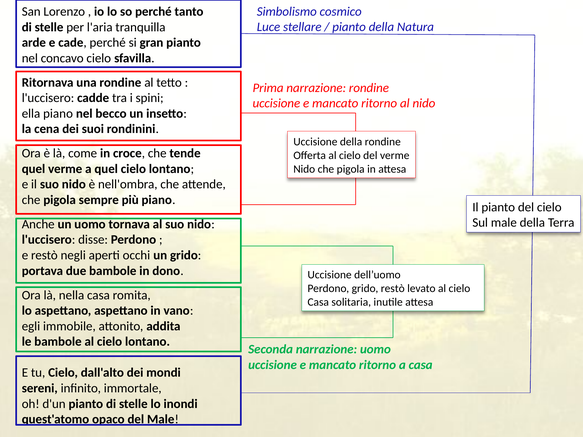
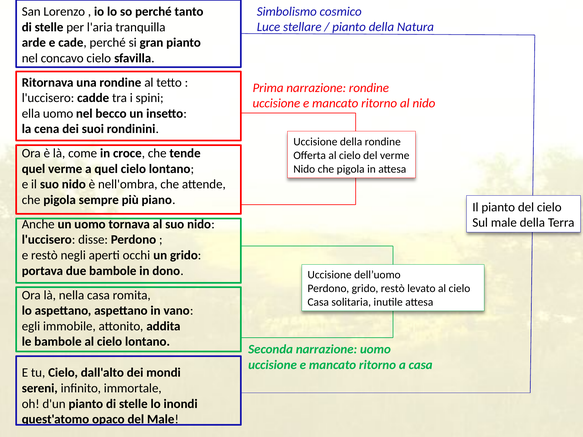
ella piano: piano -> uomo
